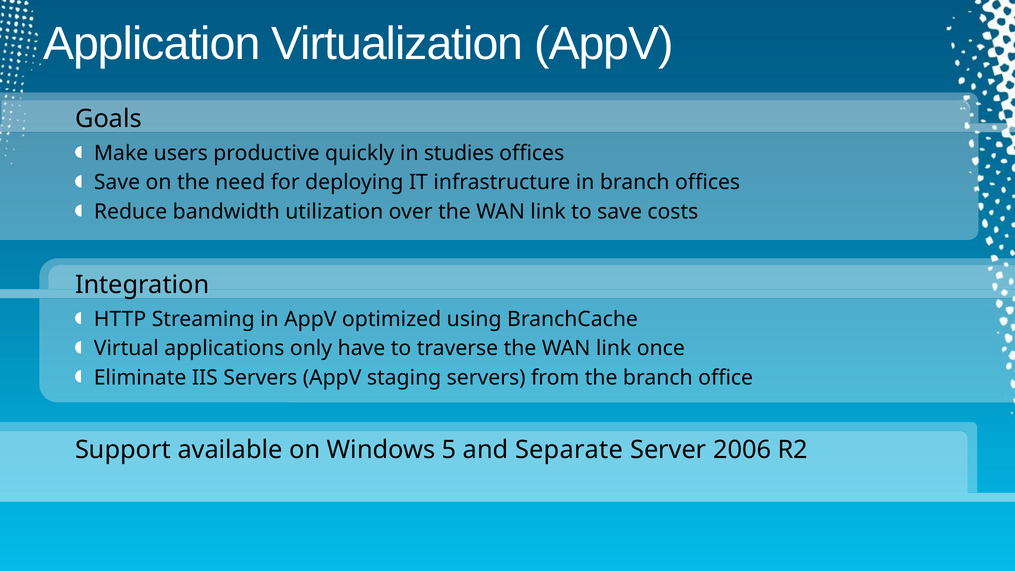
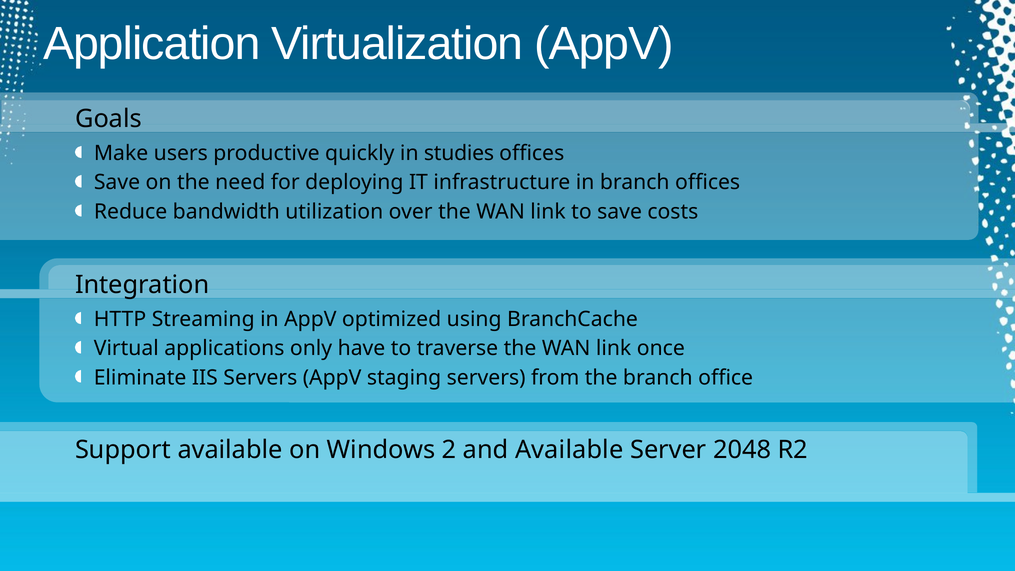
5: 5 -> 2
and Separate: Separate -> Available
2006: 2006 -> 2048
